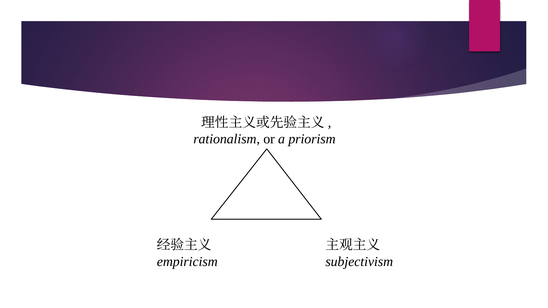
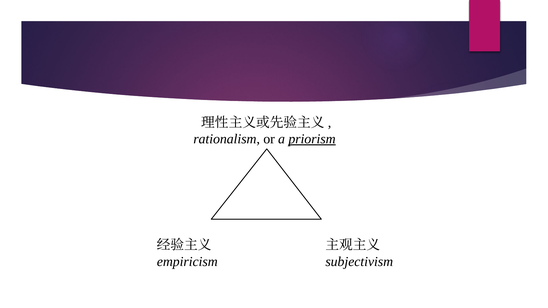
priorism underline: none -> present
